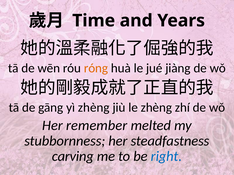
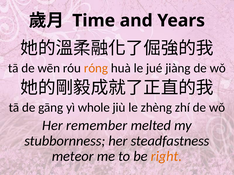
yì zhèng: zhèng -> whole
carving: carving -> meteor
right colour: blue -> orange
